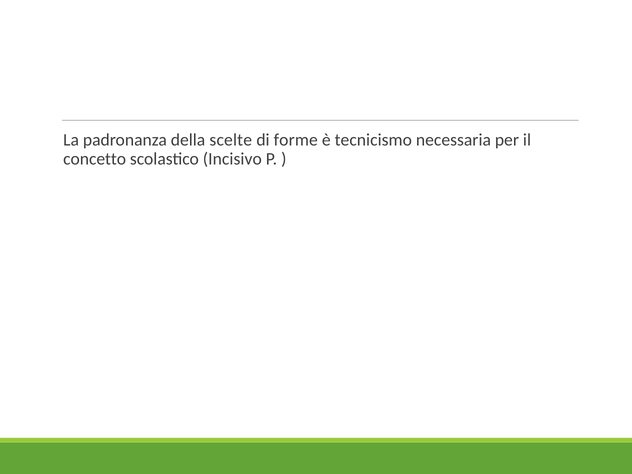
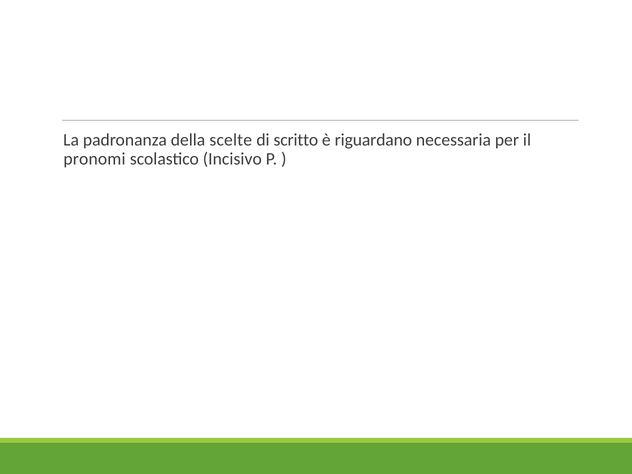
forme: forme -> scritto
tecnicismo: tecnicismo -> riguardano
concetto: concetto -> pronomi
